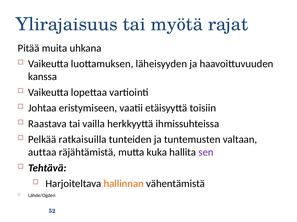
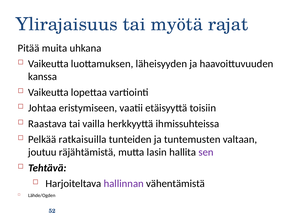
auttaa: auttaa -> joutuu
kuka: kuka -> lasin
hallinnan colour: orange -> purple
